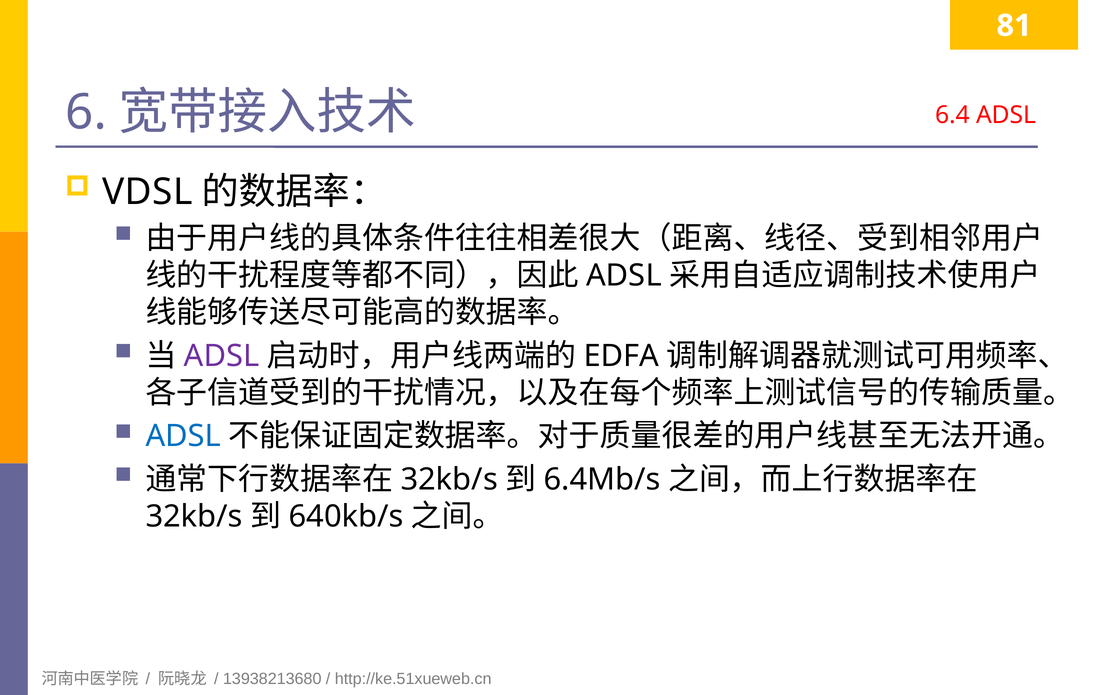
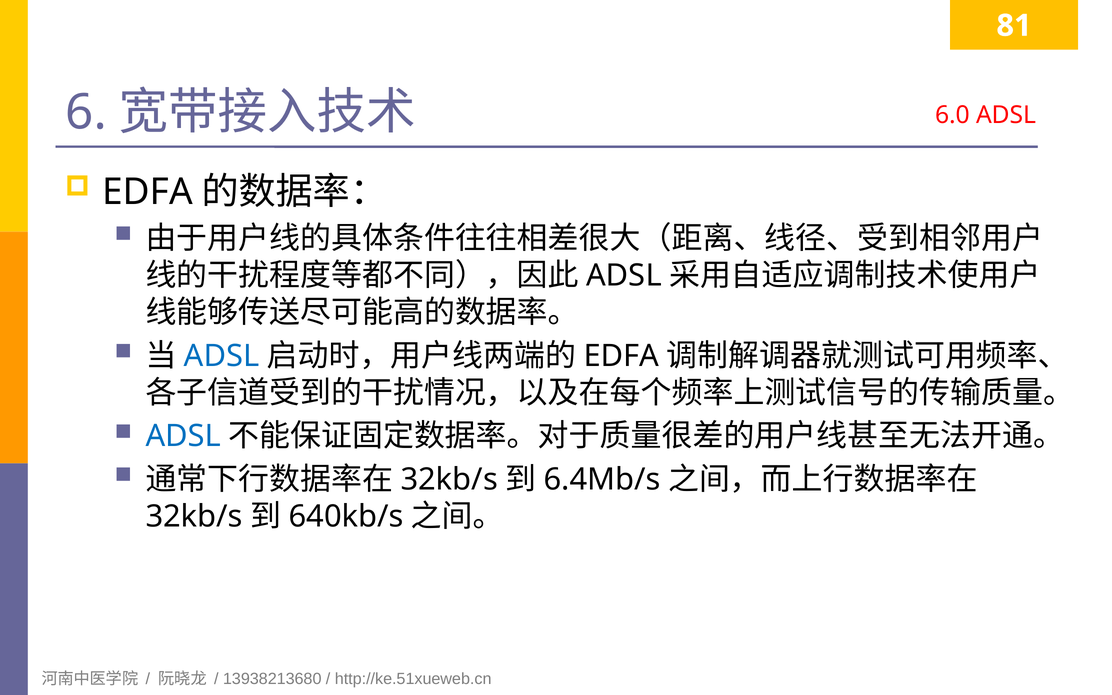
6.4: 6.4 -> 6.0
VDSL at (147, 192): VDSL -> EDFA
ADSL at (222, 356) colour: purple -> blue
